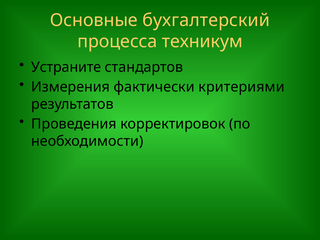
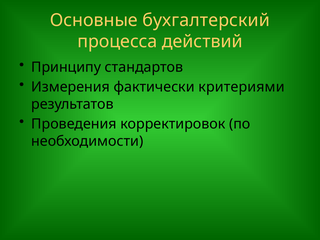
техникум: техникум -> действий
Устраните: Устраните -> Принципу
